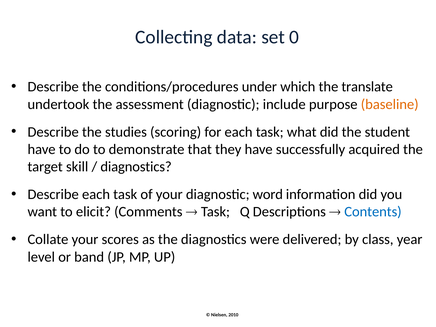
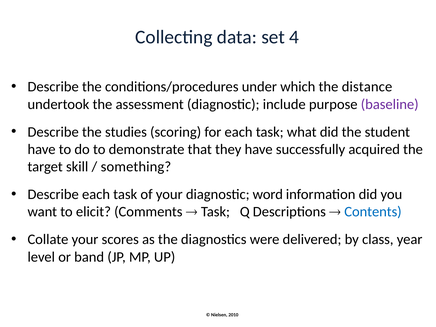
0: 0 -> 4
translate: translate -> distance
baseline colour: orange -> purple
diagnostics at (136, 167): diagnostics -> something
